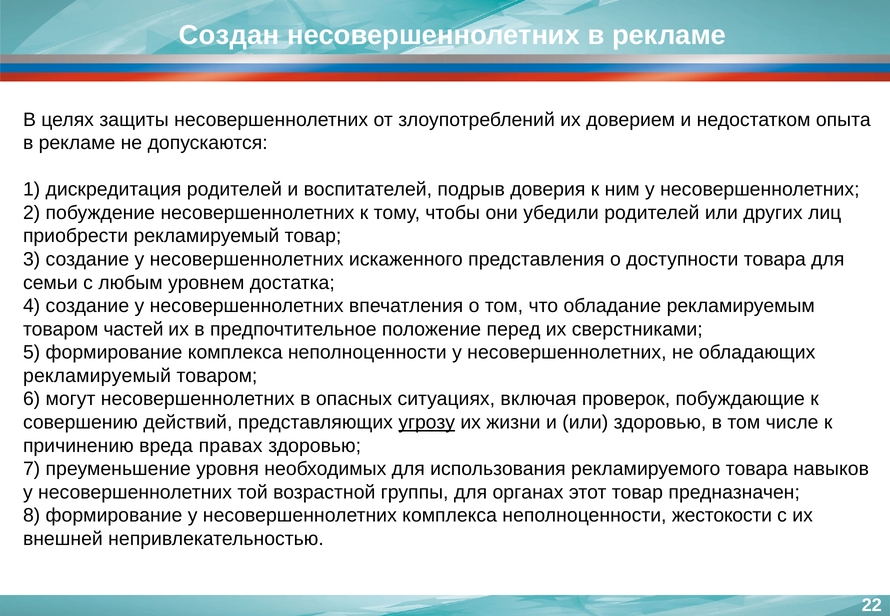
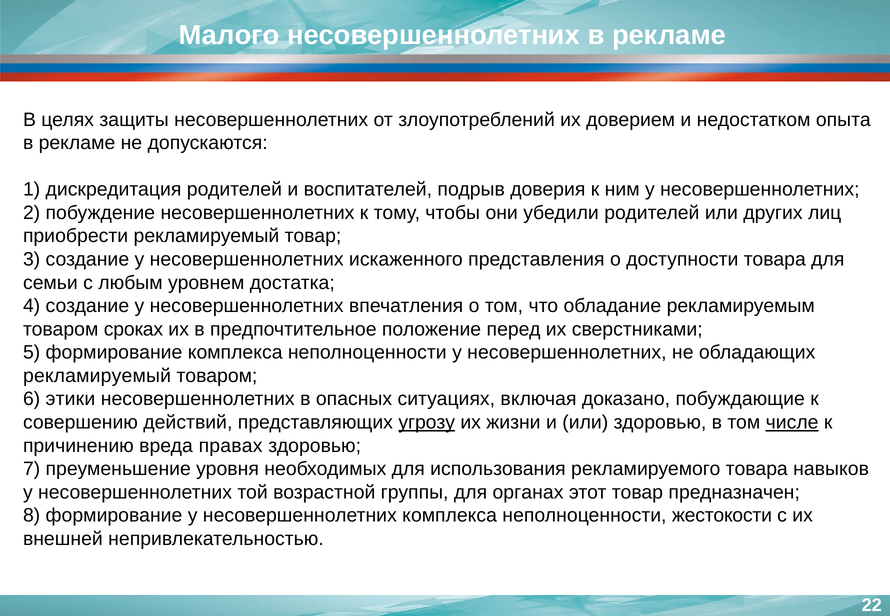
Создан: Создан -> Малого
частей: частей -> сроках
могут: могут -> этики
проверок: проверок -> доказано
числе underline: none -> present
